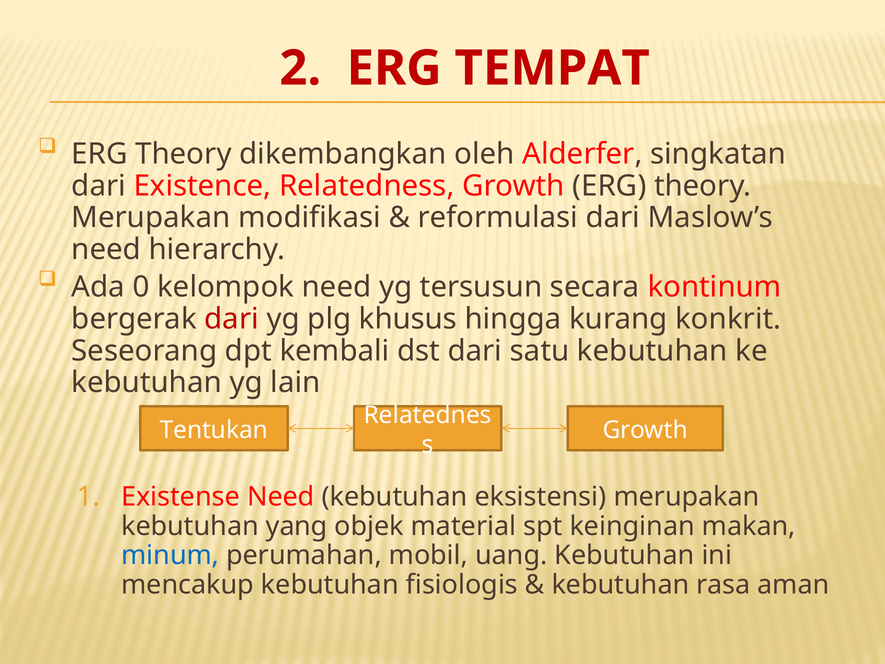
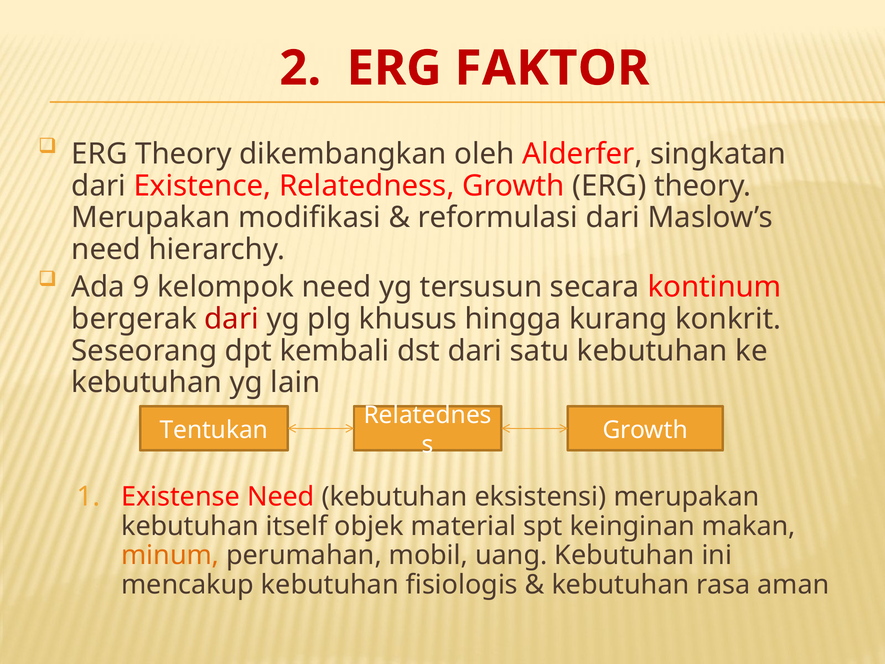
TEMPAT: TEMPAT -> FAKTOR
0: 0 -> 9
yang: yang -> itself
minum colour: blue -> orange
